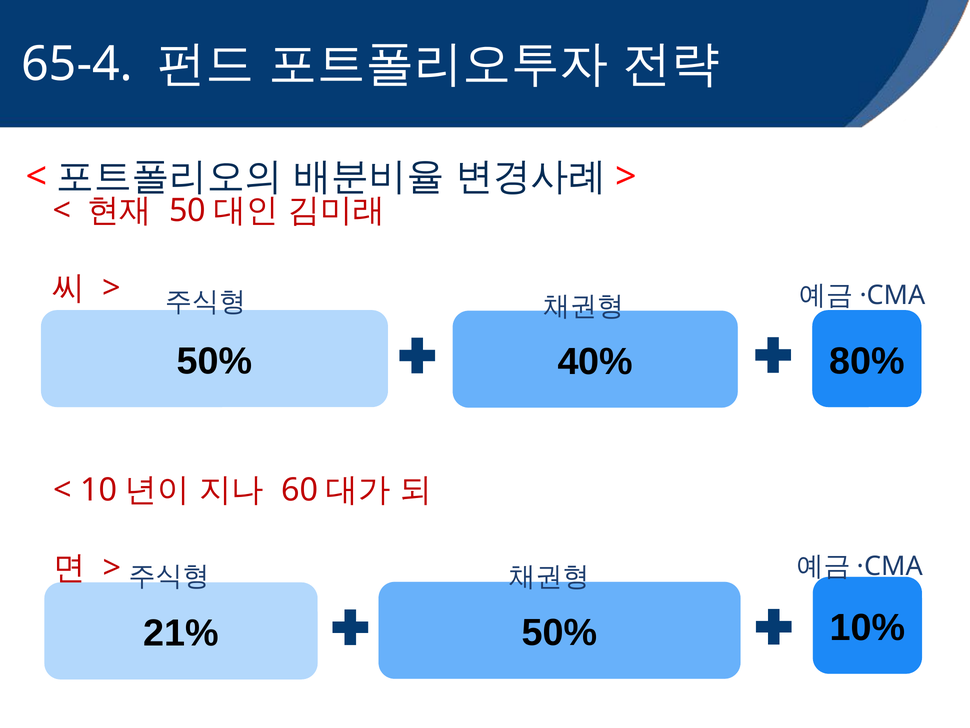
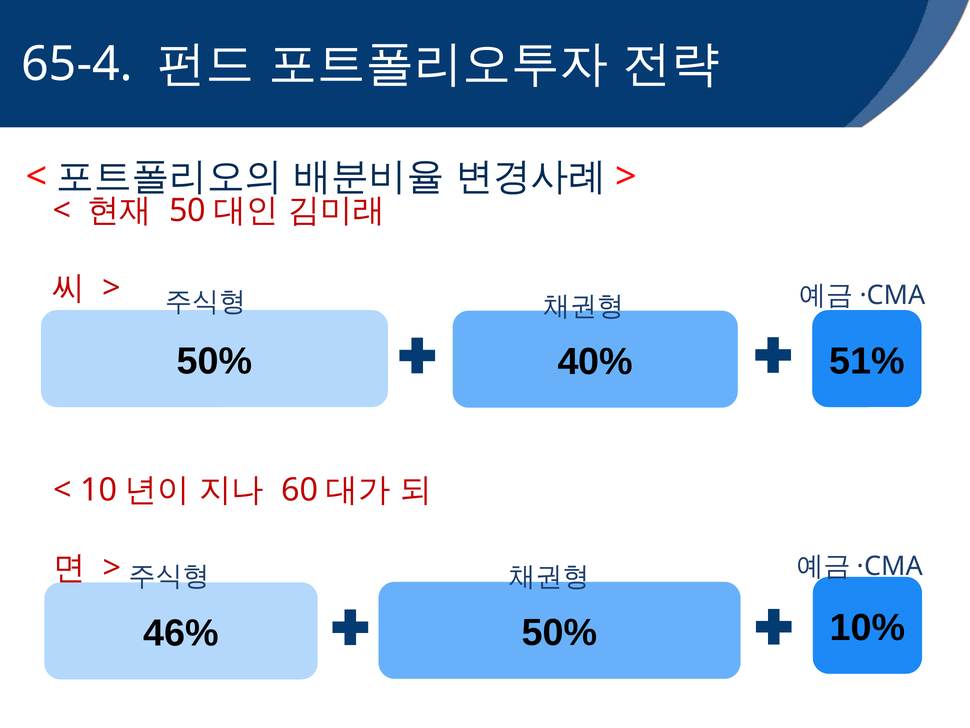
80%: 80% -> 51%
21%: 21% -> 46%
